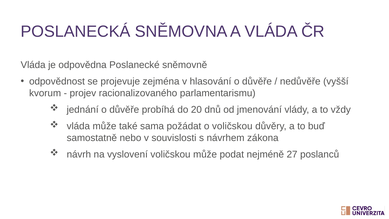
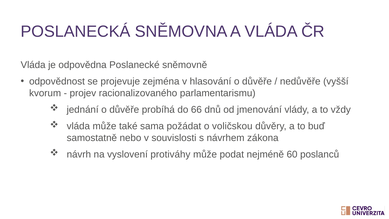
20: 20 -> 66
vyslovení voličskou: voličskou -> protiváhy
27: 27 -> 60
